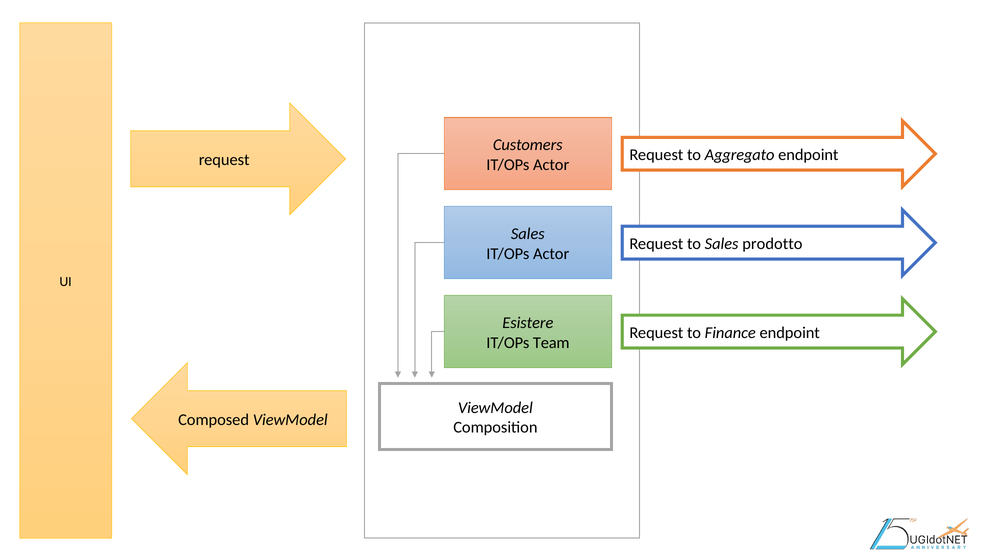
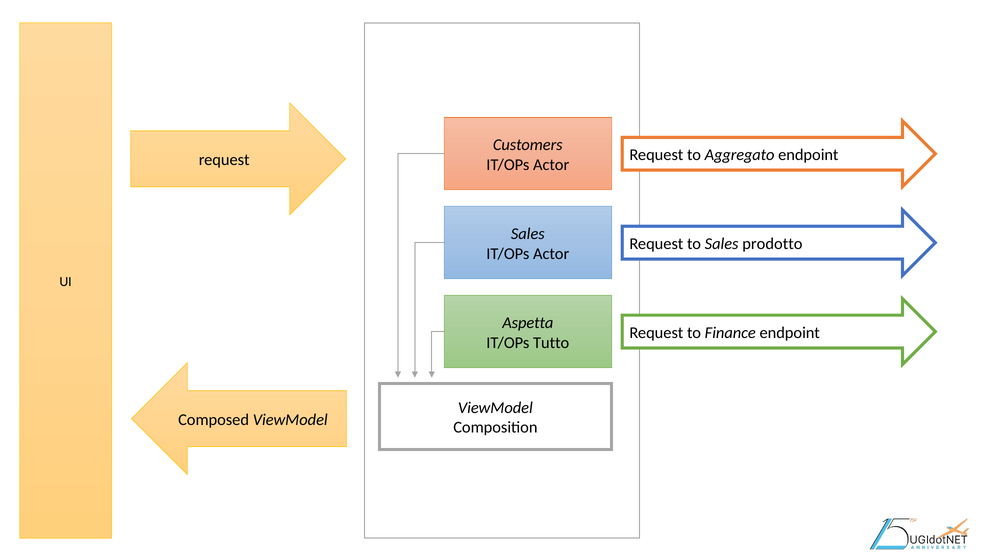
Esistere: Esistere -> Aspetta
Team: Team -> Tutto
